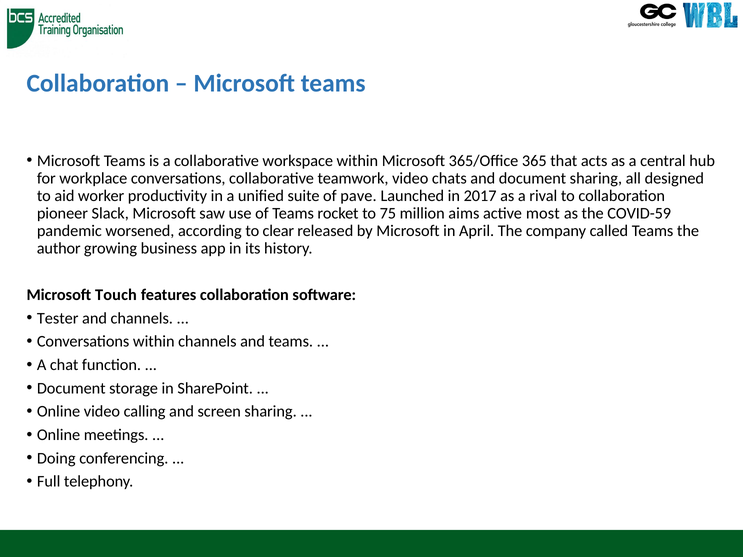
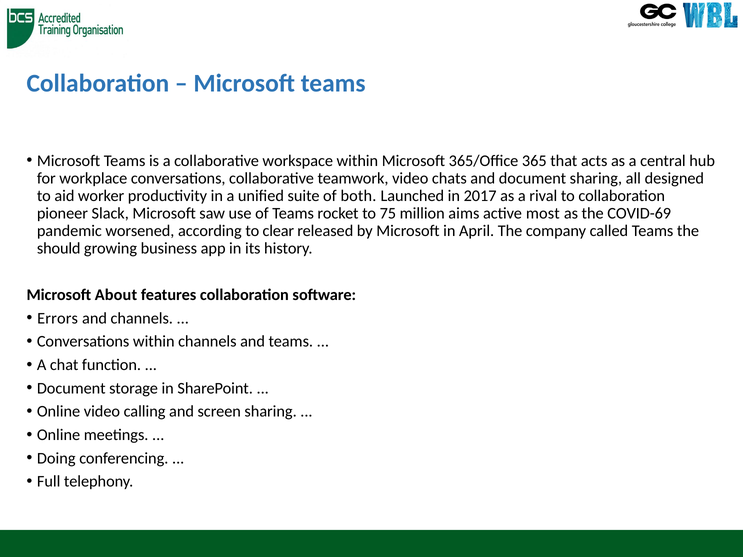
pave: pave -> both
COVID-59: COVID-59 -> COVID-69
author: author -> should
Touch: Touch -> About
Tester: Tester -> Errors
